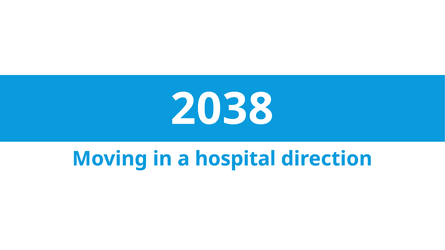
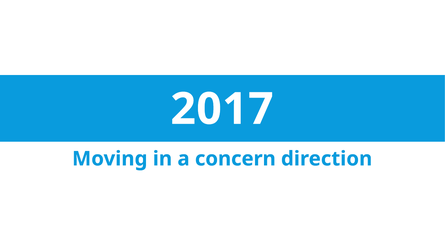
2038: 2038 -> 2017
hospital: hospital -> concern
